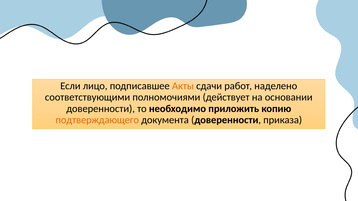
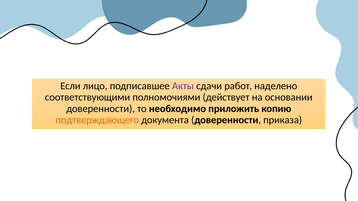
Акты colour: orange -> purple
